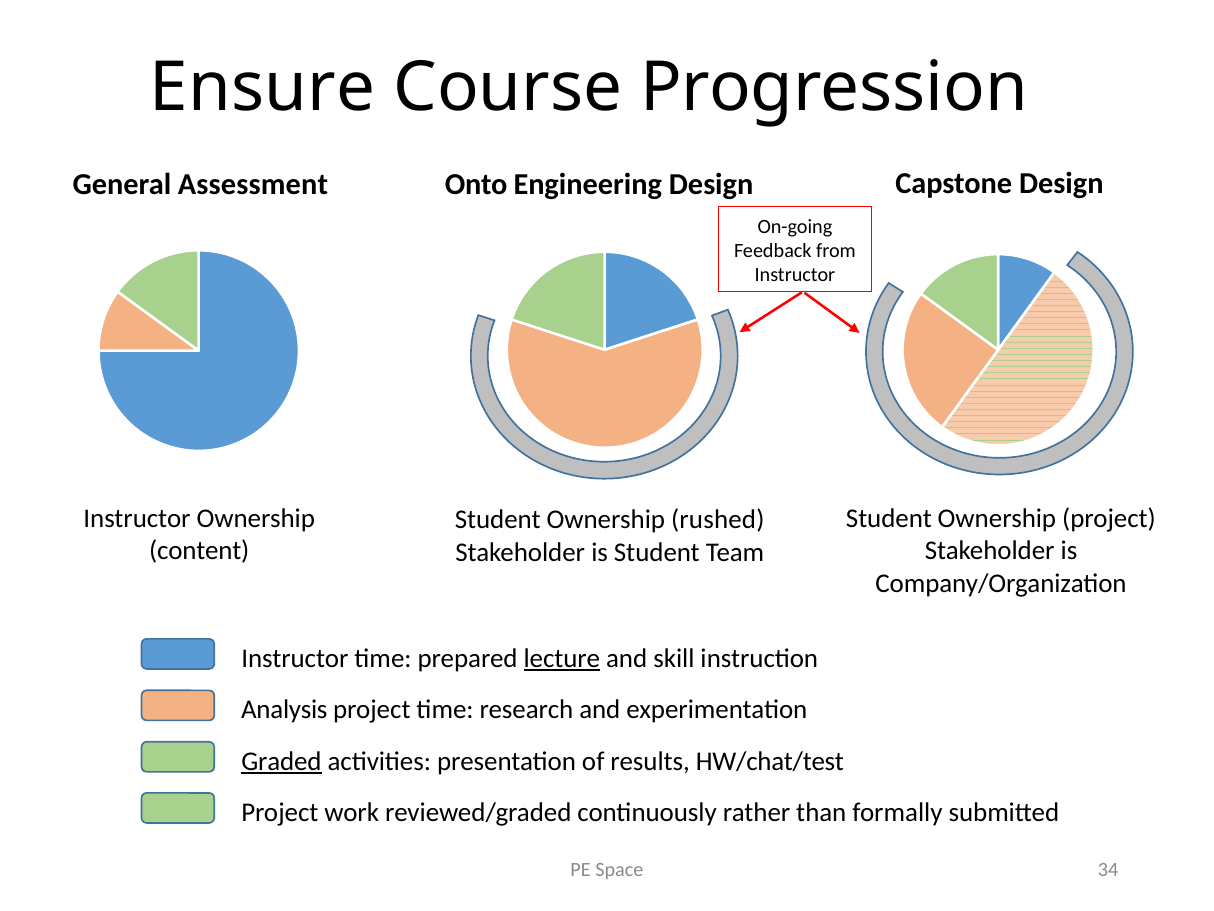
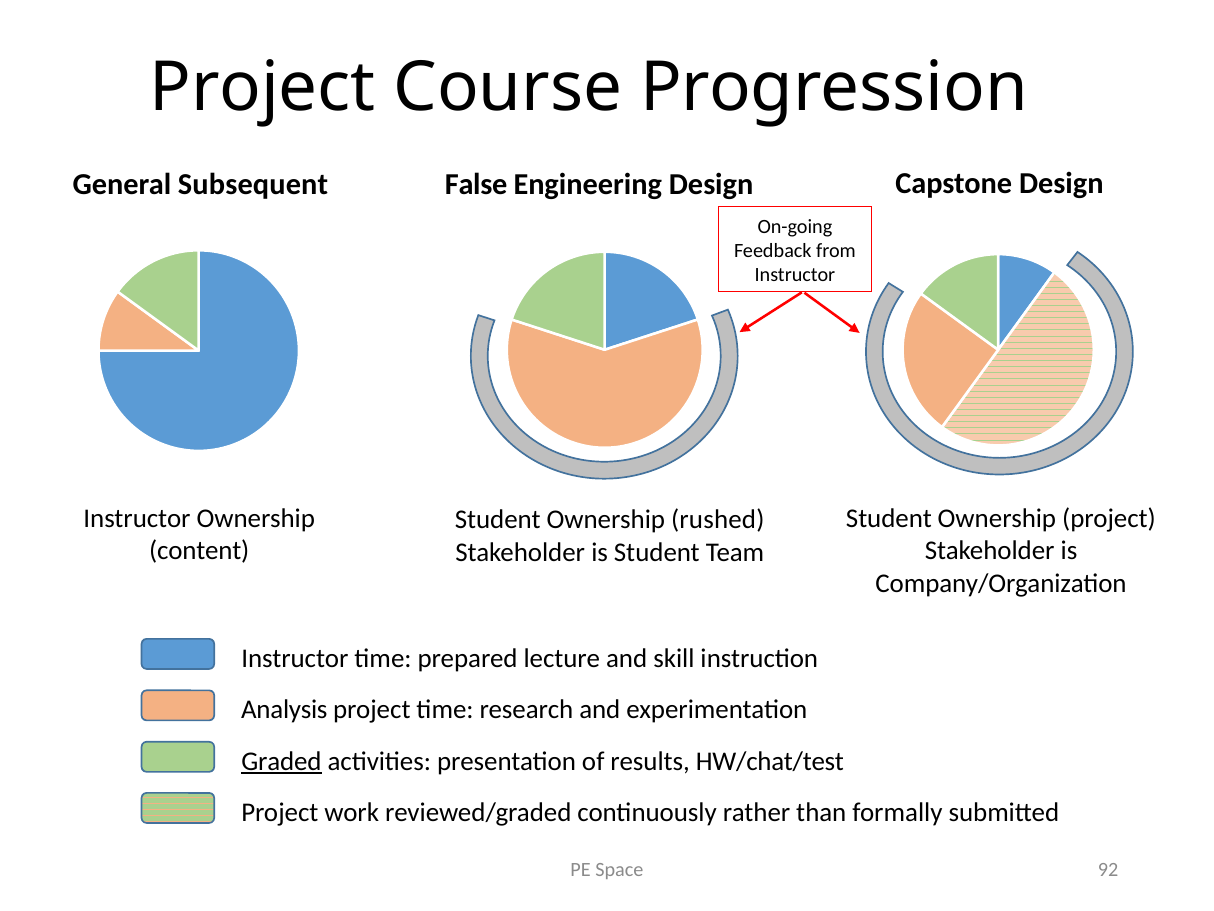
Ensure at (263, 88): Ensure -> Project
Assessment: Assessment -> Subsequent
Onto: Onto -> False
lecture underline: present -> none
34: 34 -> 92
